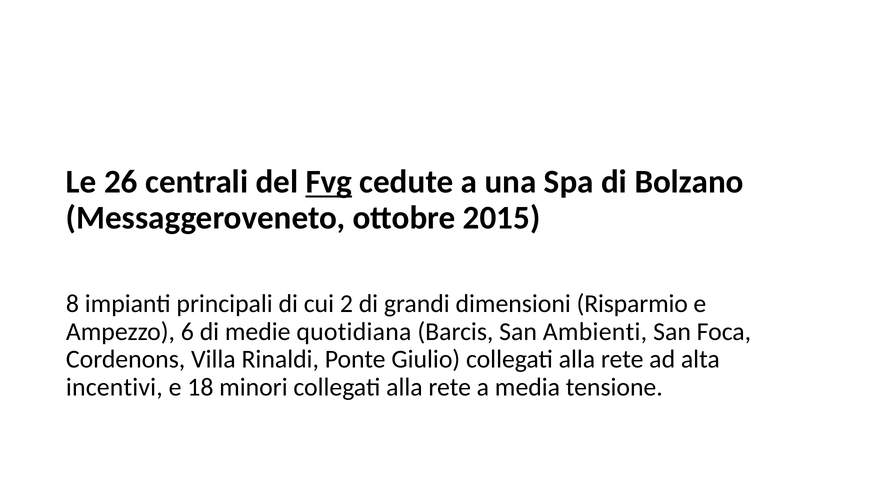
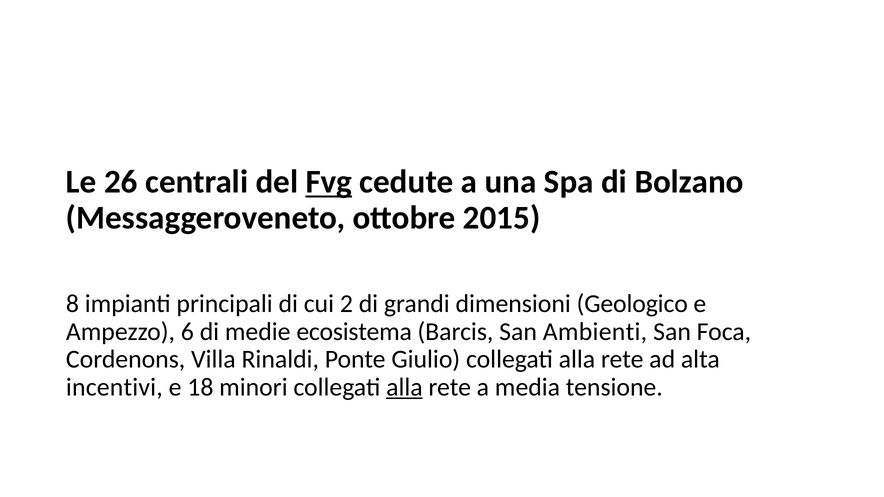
Risparmio: Risparmio -> Geologico
quotidiana: quotidiana -> ecosistema
alla at (404, 387) underline: none -> present
